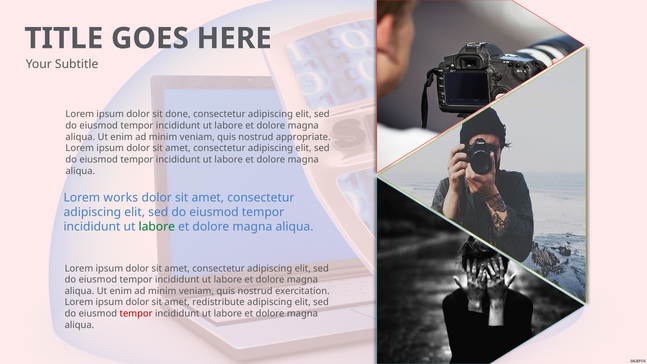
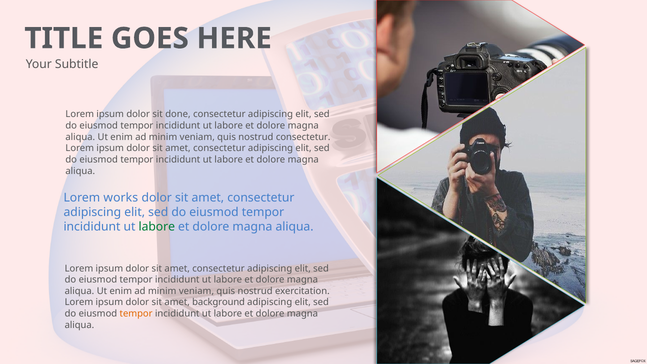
nostrud appropriate: appropriate -> consectetur
redistribute: redistribute -> background
tempor at (136, 314) colour: red -> orange
